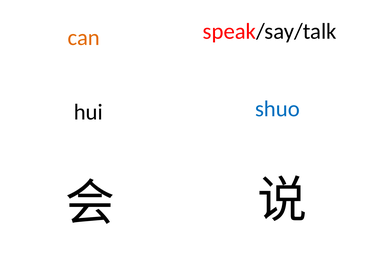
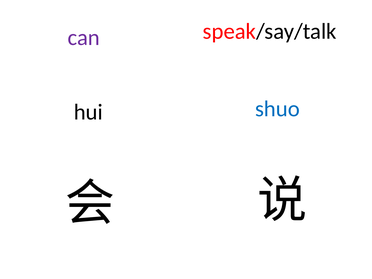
can colour: orange -> purple
